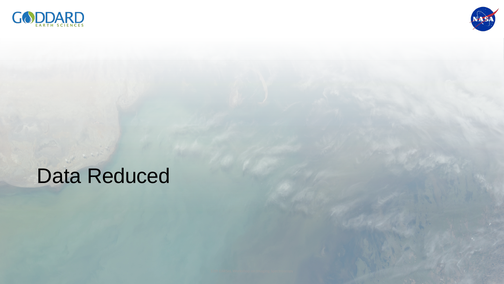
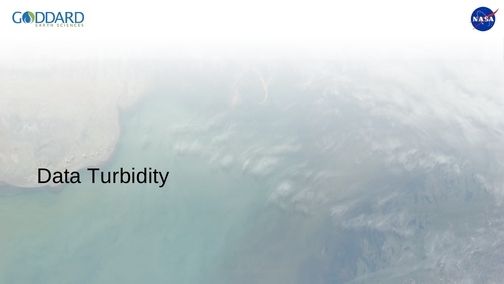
Reduced: Reduced -> Turbidity
